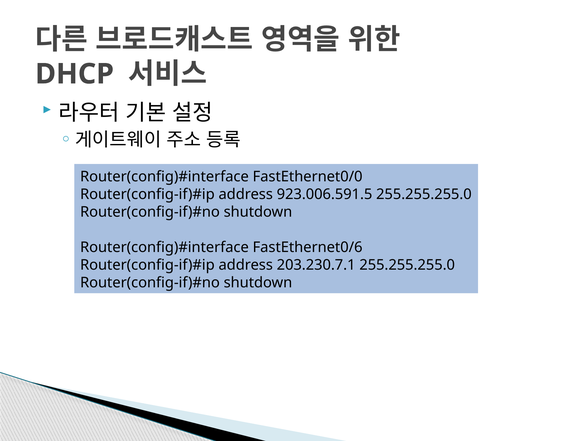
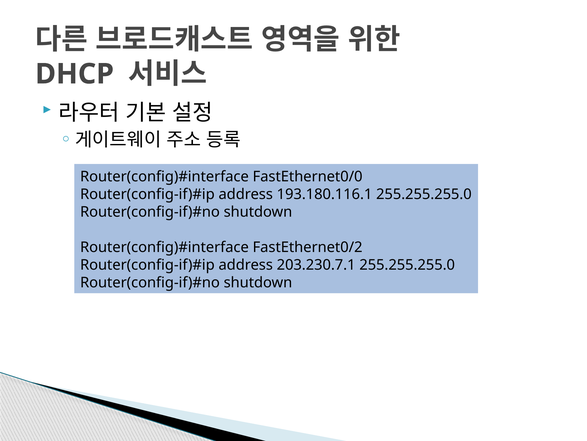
923.006.591.5: 923.006.591.5 -> 193.180.116.1
FastEthernet0/6: FastEthernet0/6 -> FastEthernet0/2
